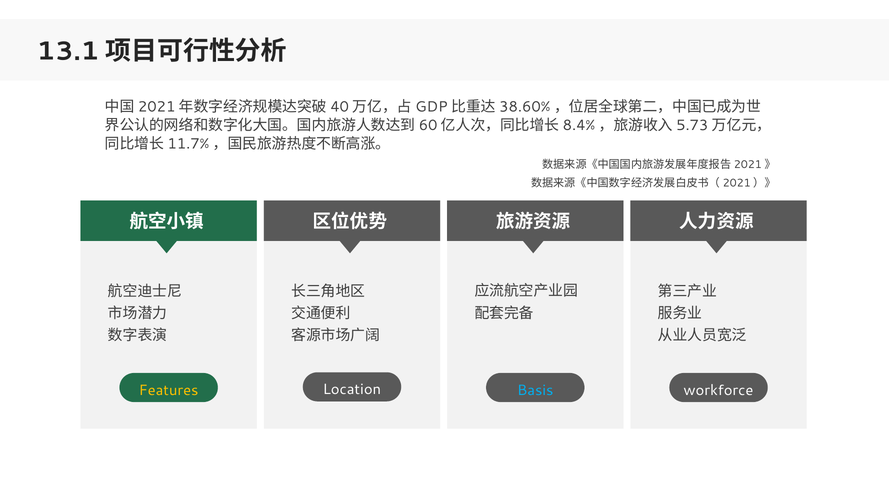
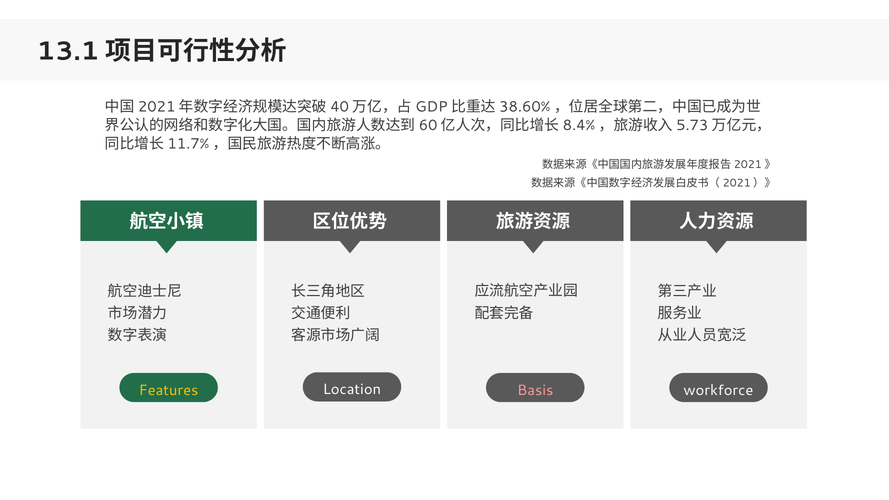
Basis colour: light blue -> pink
